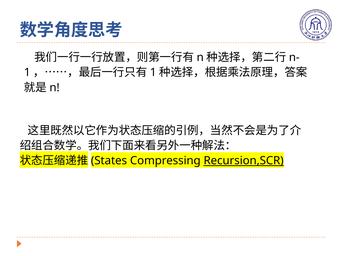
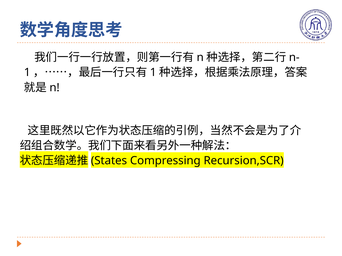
Recursion,SCR underline: present -> none
